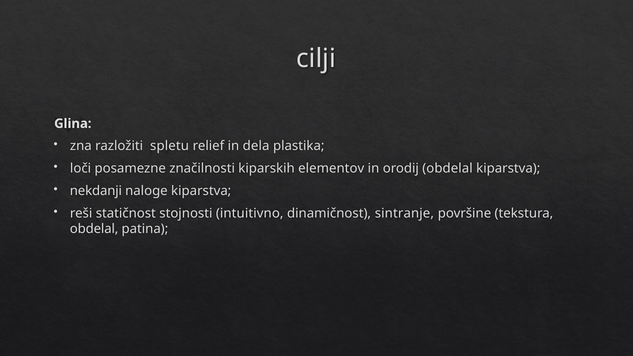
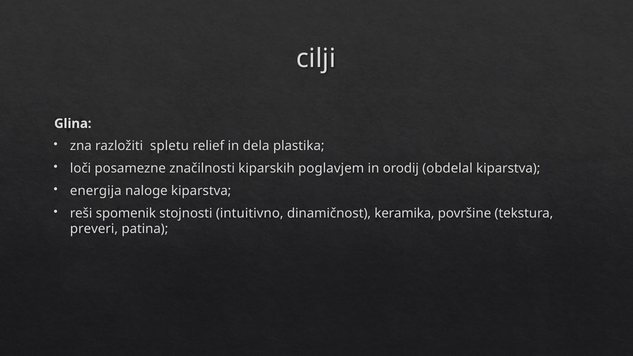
elementov: elementov -> poglavjem
nekdanji: nekdanji -> energija
statičnost: statičnost -> spomenik
sintranje: sintranje -> keramika
obdelal at (94, 229): obdelal -> preveri
